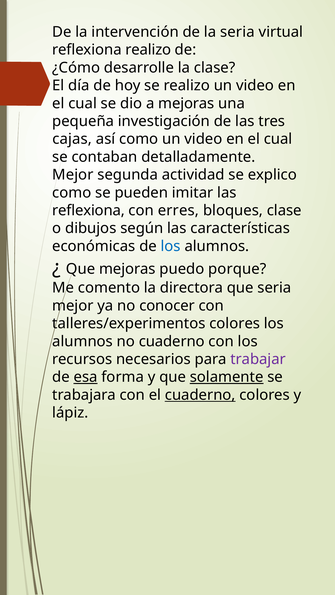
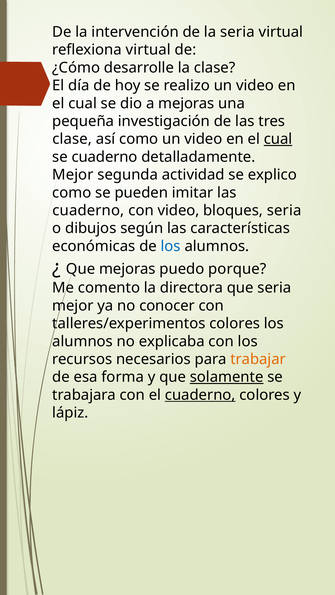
reflexiona realizo: realizo -> virtual
cajas at (72, 139): cajas -> clase
cual at (278, 139) underline: none -> present
se contaban: contaban -> cuaderno
reflexiona at (88, 211): reflexiona -> cuaderno
con erres: erres -> video
bloques clase: clase -> seria
no cuaderno: cuaderno -> explicaba
trabajar colour: purple -> orange
esa underline: present -> none
